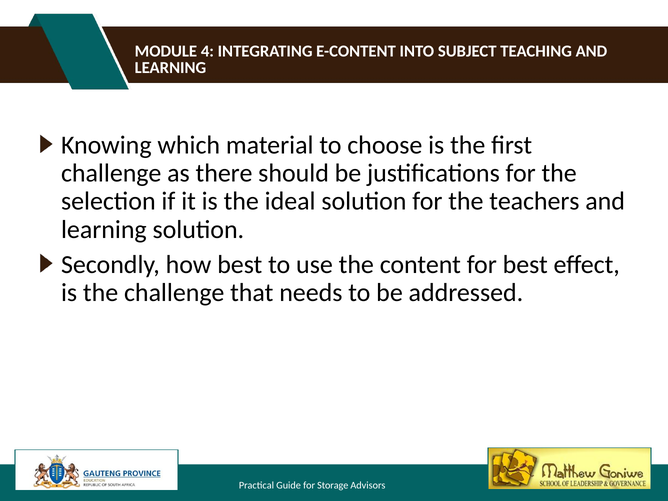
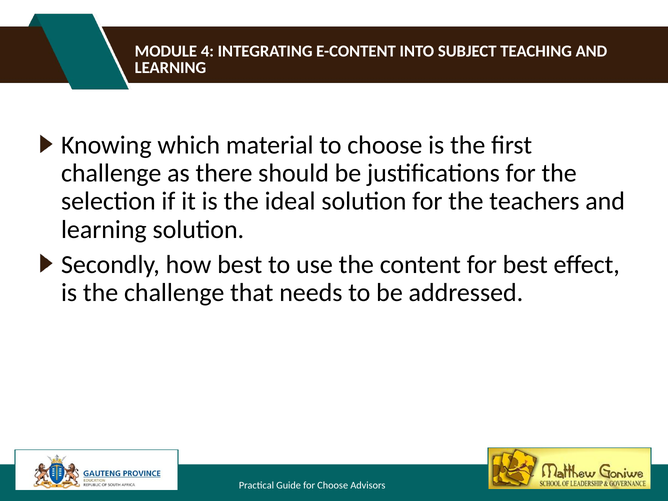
for Storage: Storage -> Choose
